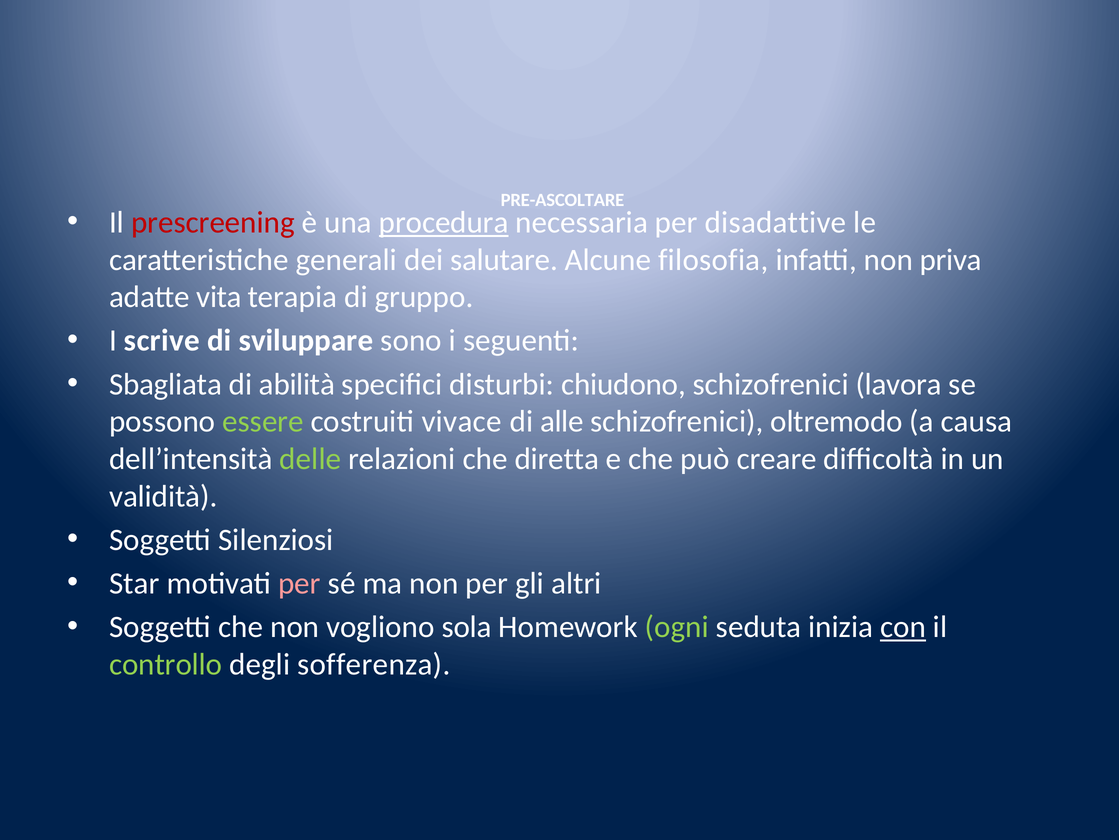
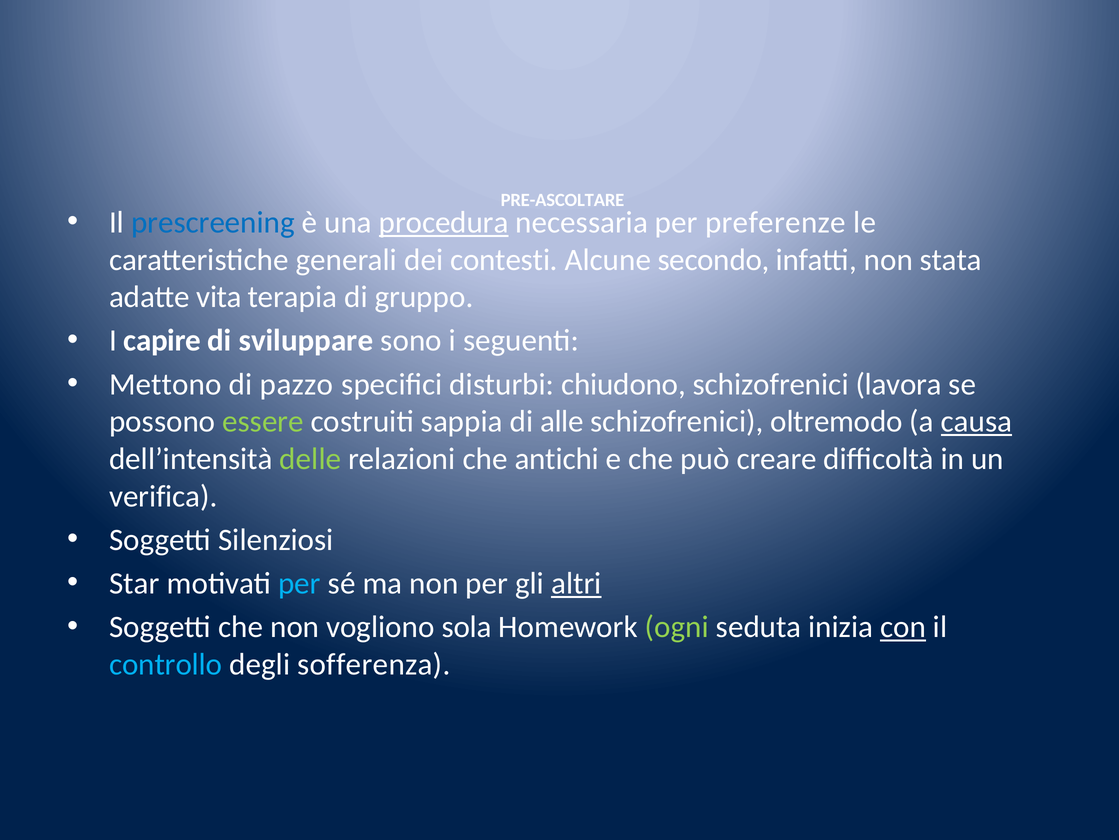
prescreening colour: red -> blue
disadattive: disadattive -> preferenze
salutare: salutare -> contesti
filosofia: filosofia -> secondo
priva: priva -> stata
scrive: scrive -> capire
Sbagliata: Sbagliata -> Mettono
abilità: abilità -> pazzo
vivace: vivace -> sappia
causa underline: none -> present
diretta: diretta -> antichi
validità: validità -> verifica
per at (299, 583) colour: pink -> light blue
altri underline: none -> present
controllo colour: light green -> light blue
